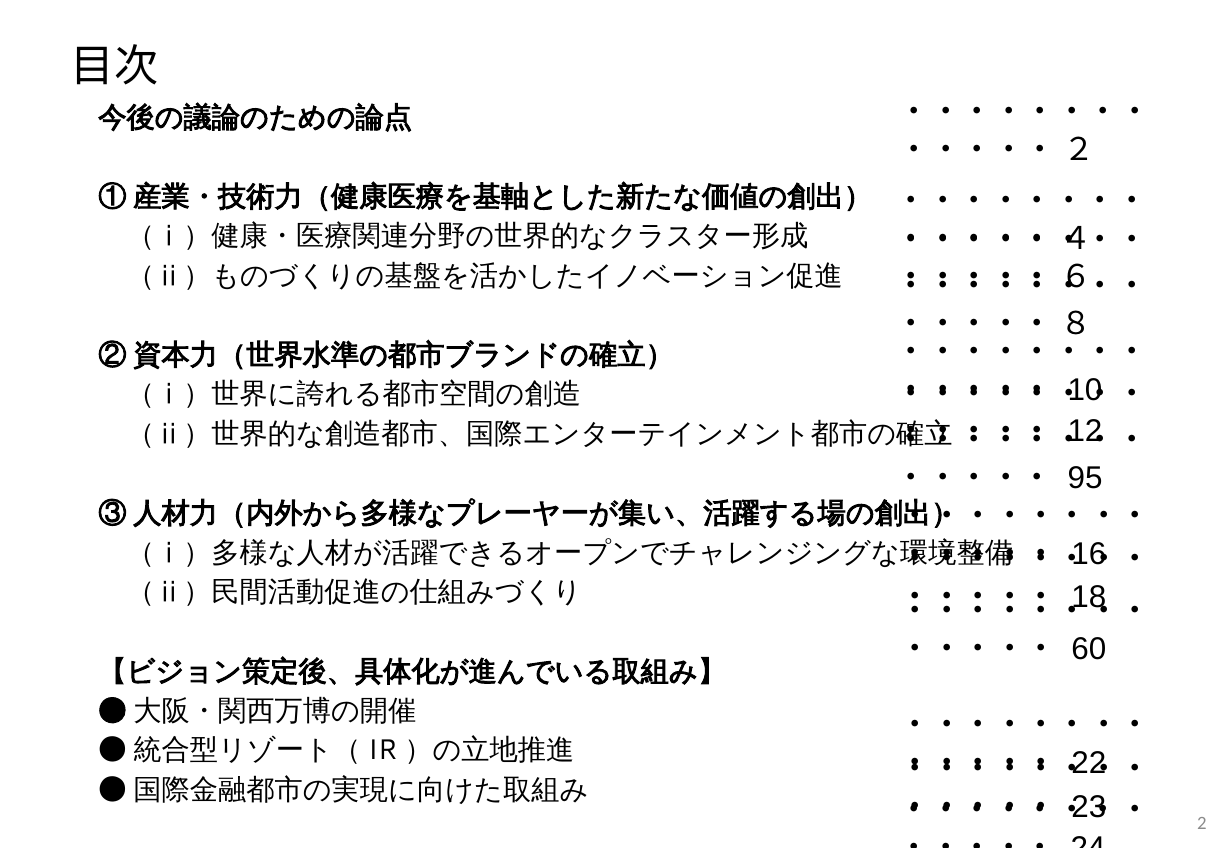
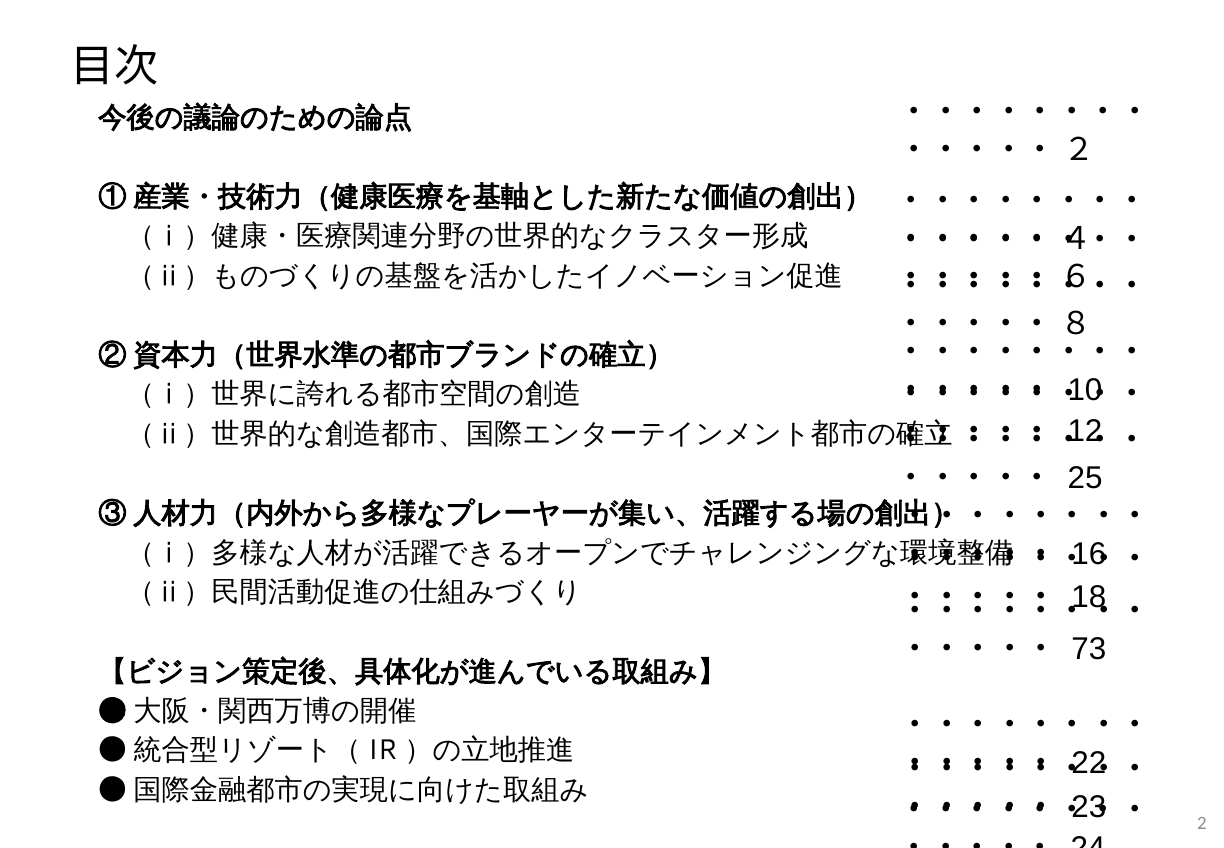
95: 95 -> 25
60: 60 -> 73
